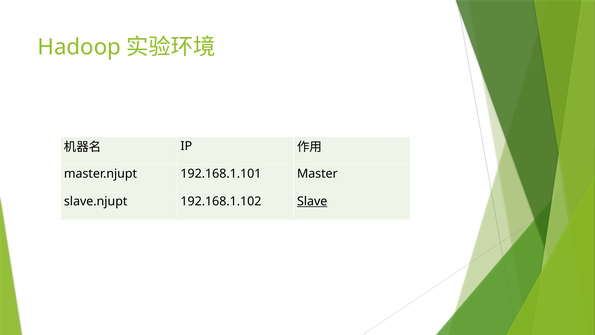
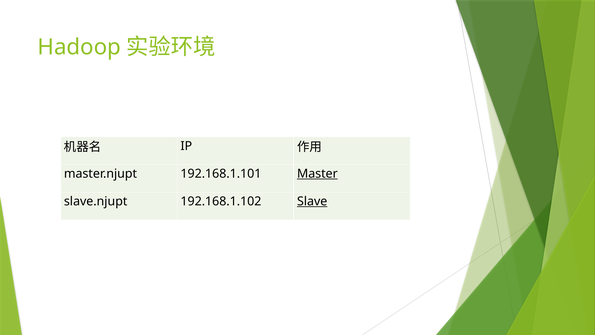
Master underline: none -> present
